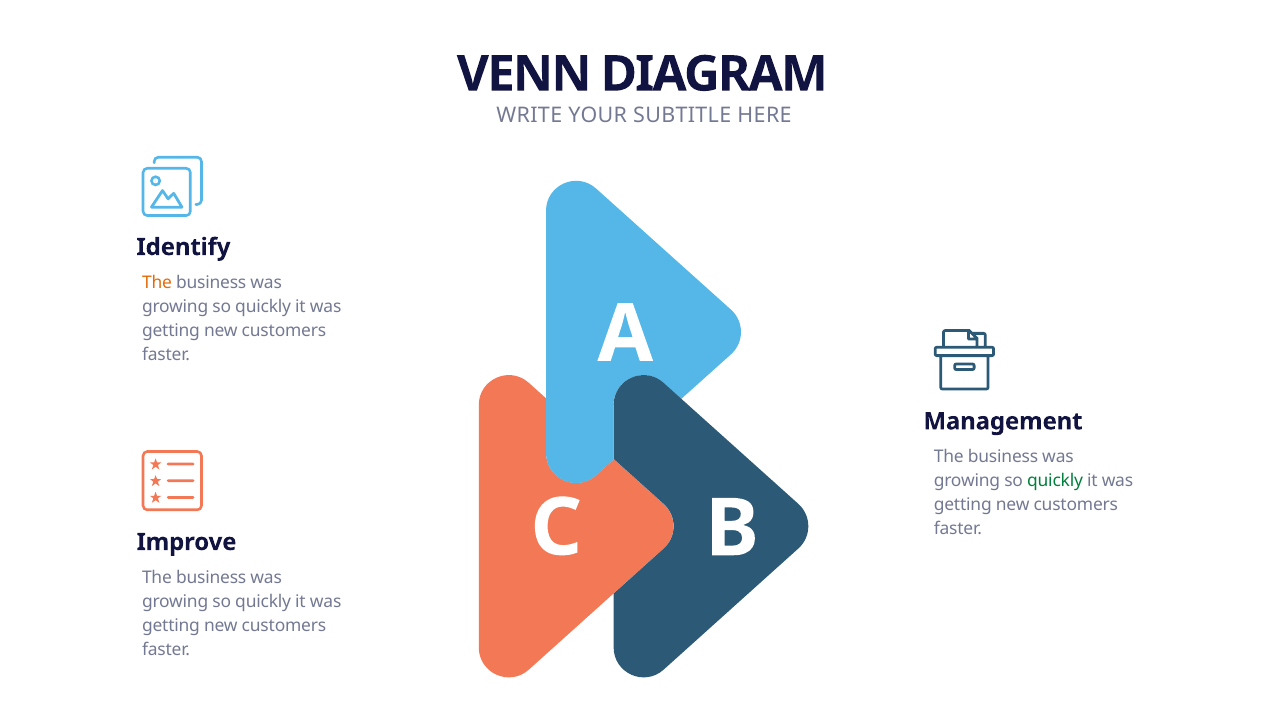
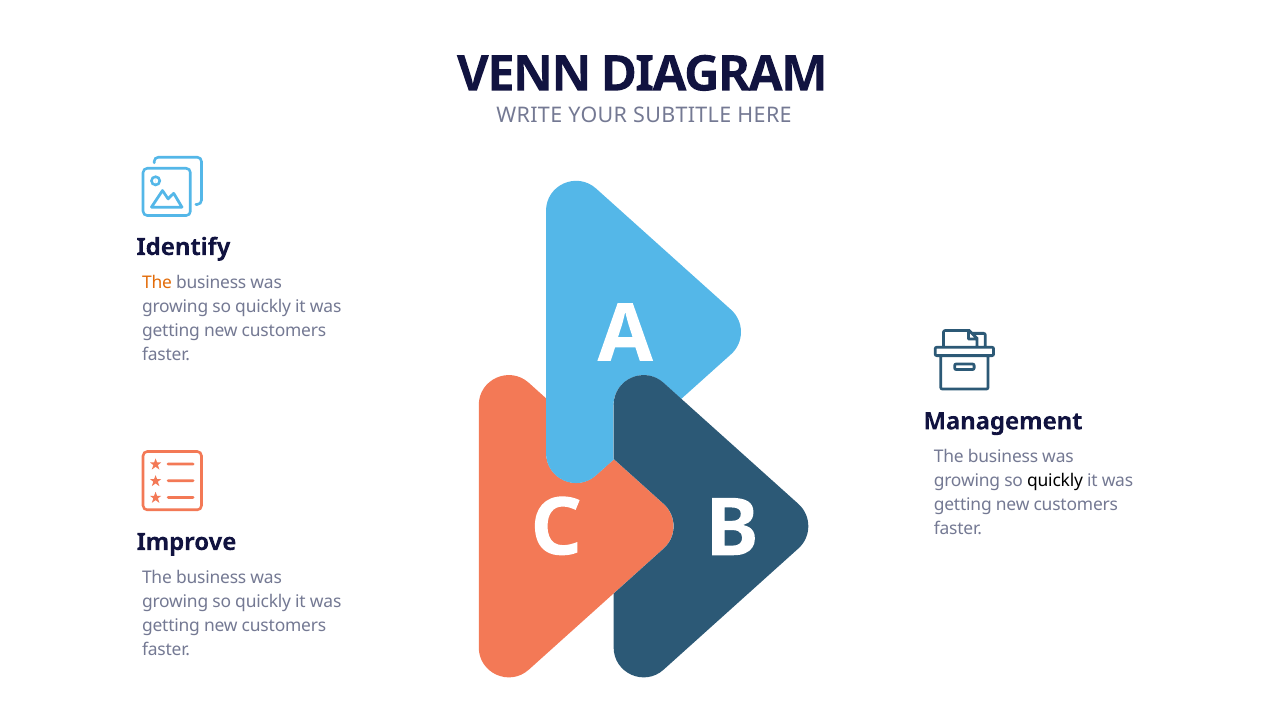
quickly at (1055, 481) colour: green -> black
